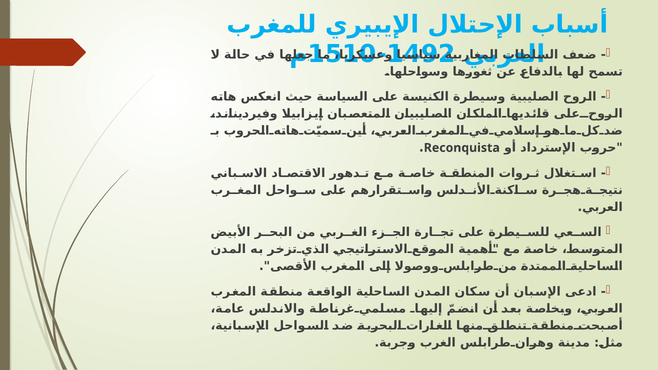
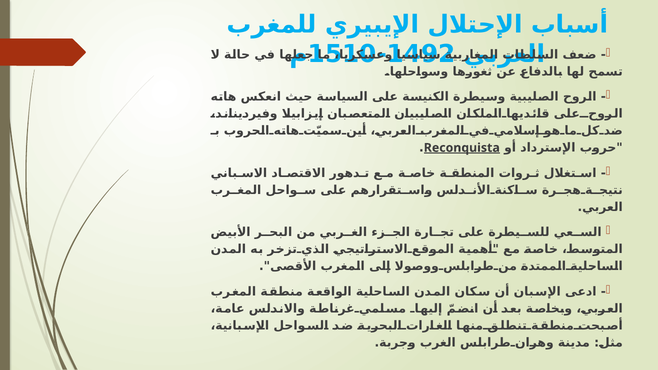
Reconquista underline: none -> present
